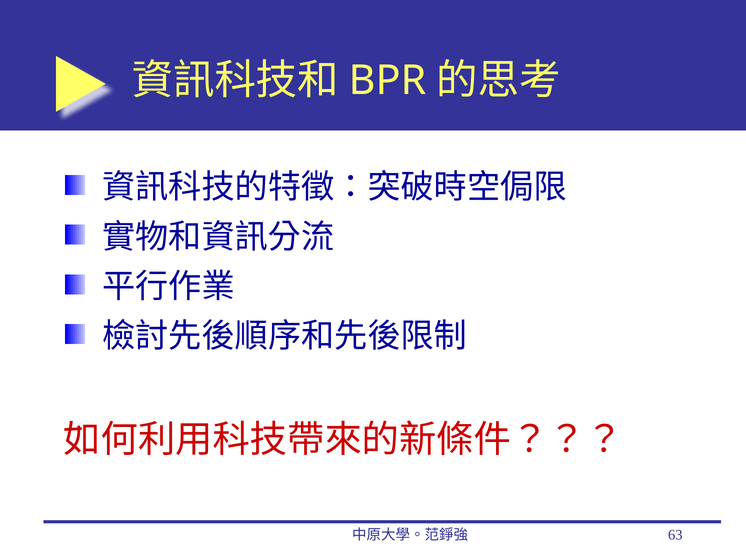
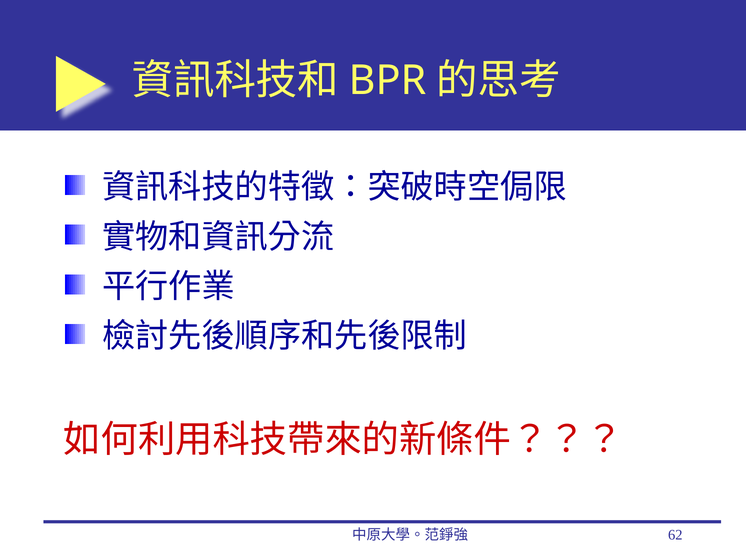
63: 63 -> 62
